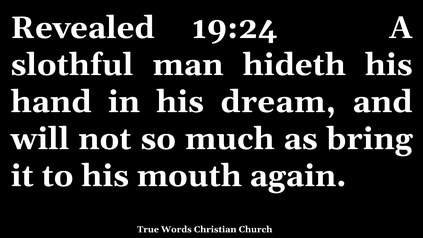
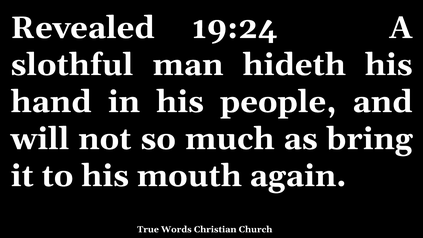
dream: dream -> people
